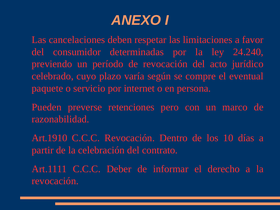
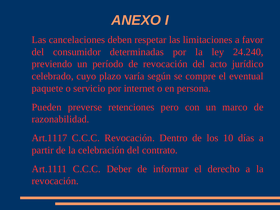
Art.1910: Art.1910 -> Art.1117
